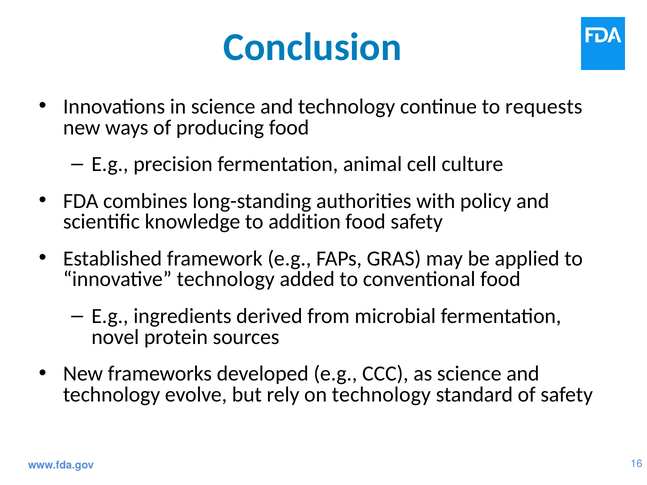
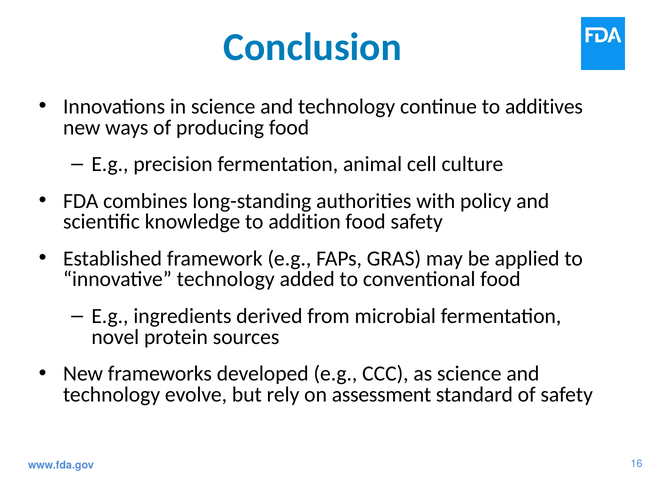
requests: requests -> additives
on technology: technology -> assessment
